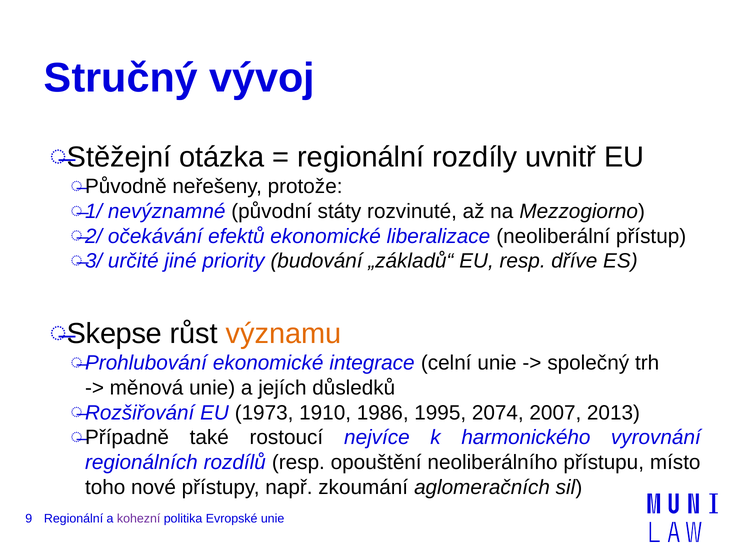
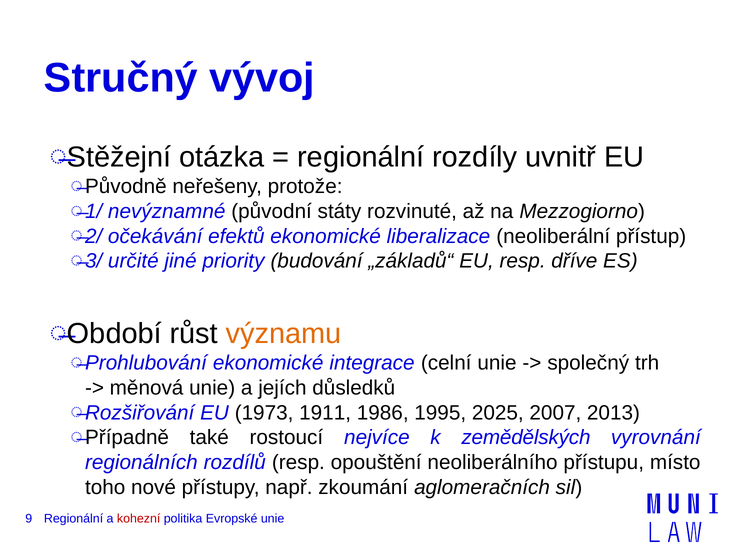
Skepse: Skepse -> Období
1910: 1910 -> 1911
2074: 2074 -> 2025
harmonického: harmonického -> zemědělských
kohezní colour: purple -> red
